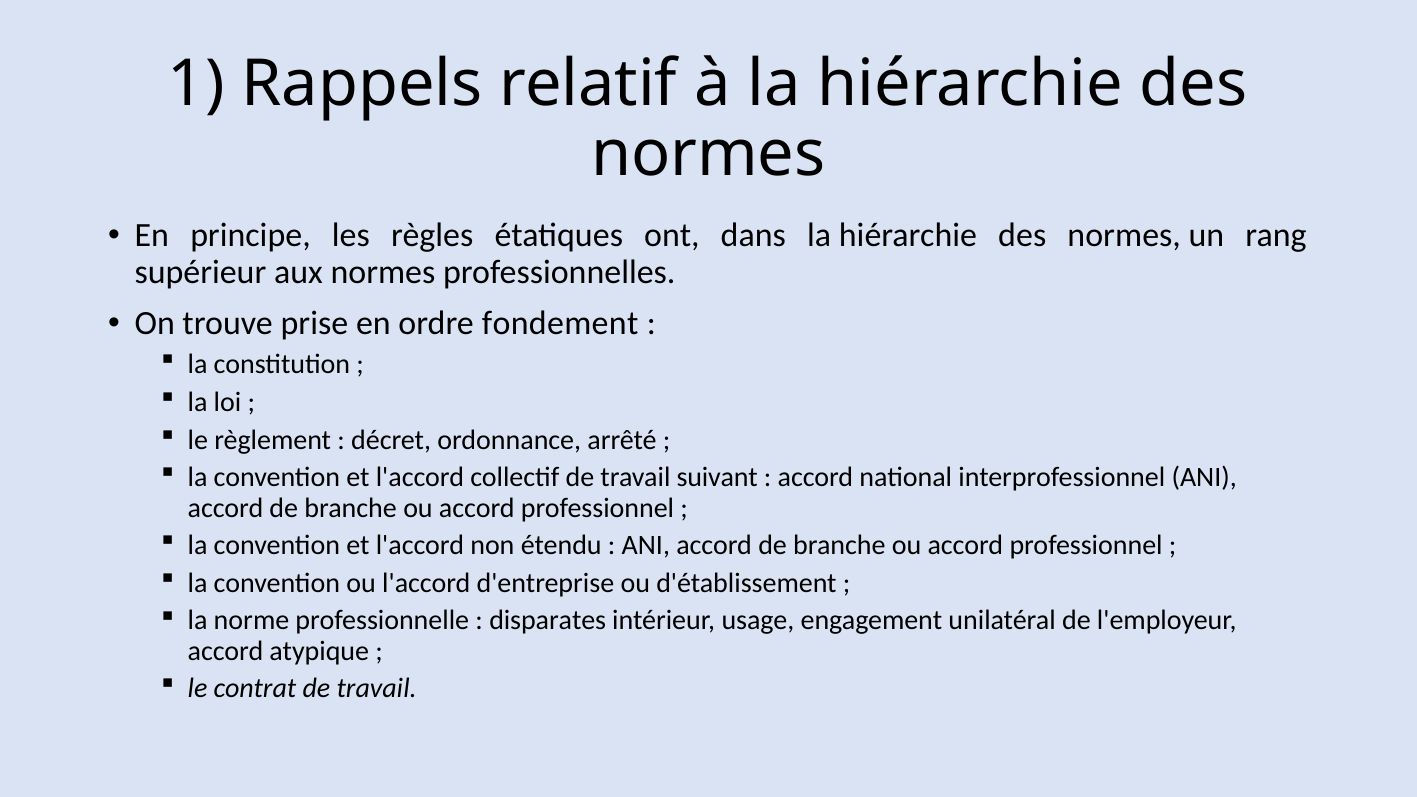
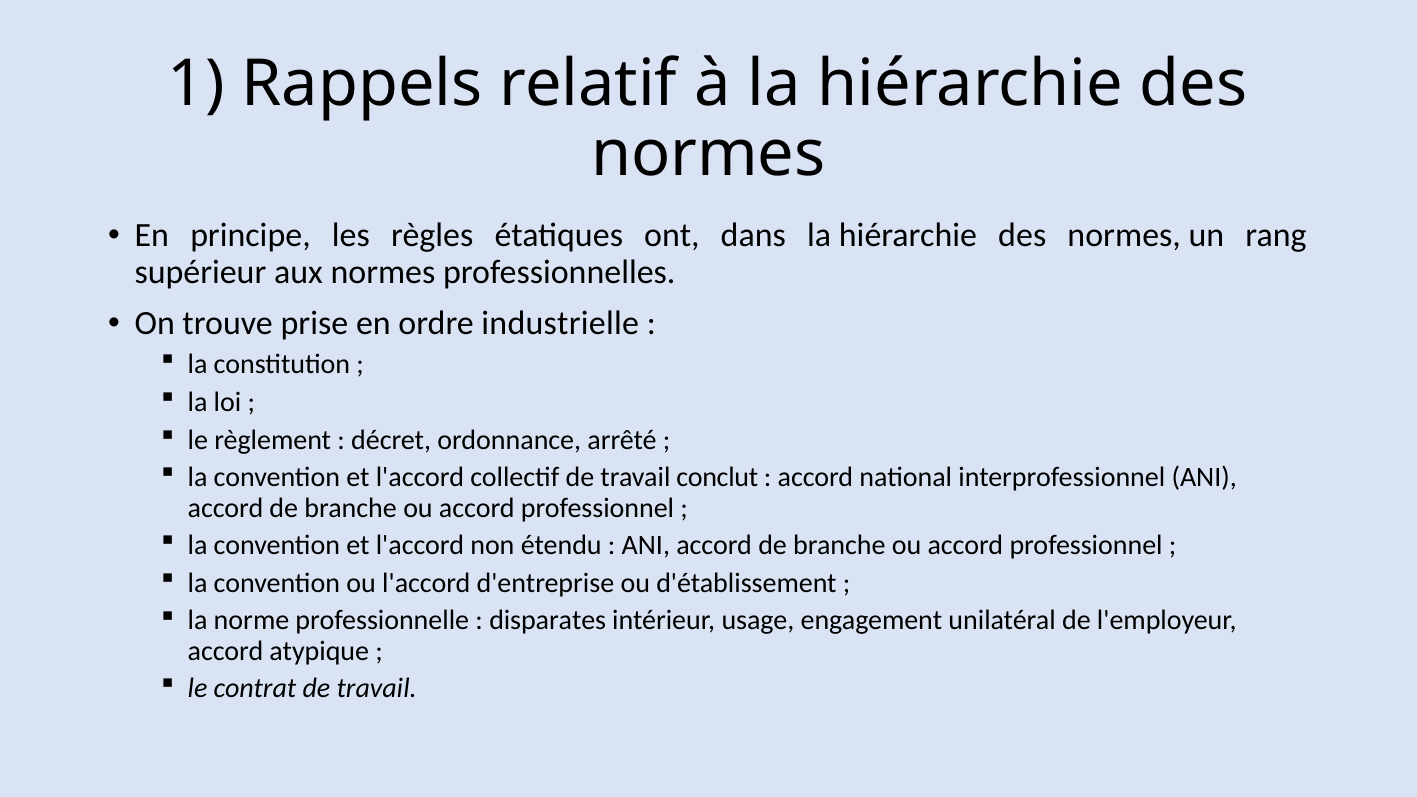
fondement: fondement -> industrielle
suivant: suivant -> conclut
